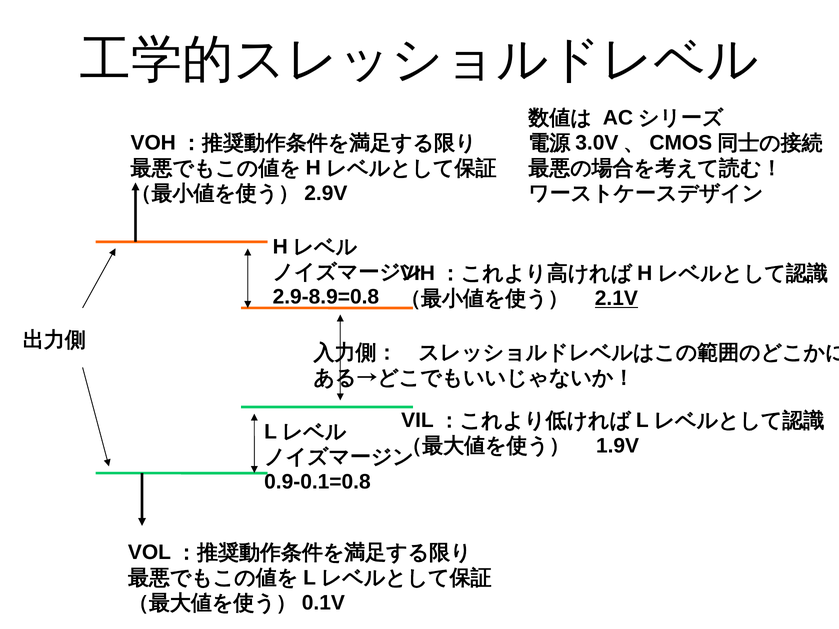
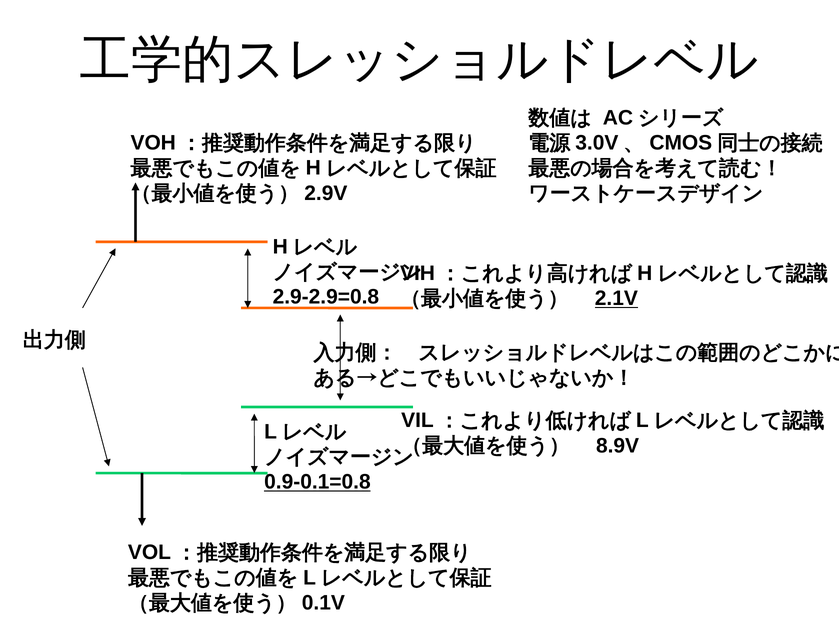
2.9-8.9=0.8: 2.9-8.9=0.8 -> 2.9-2.9=0.8
1.9V: 1.9V -> 8.9V
0.9-0.1=0.8 underline: none -> present
